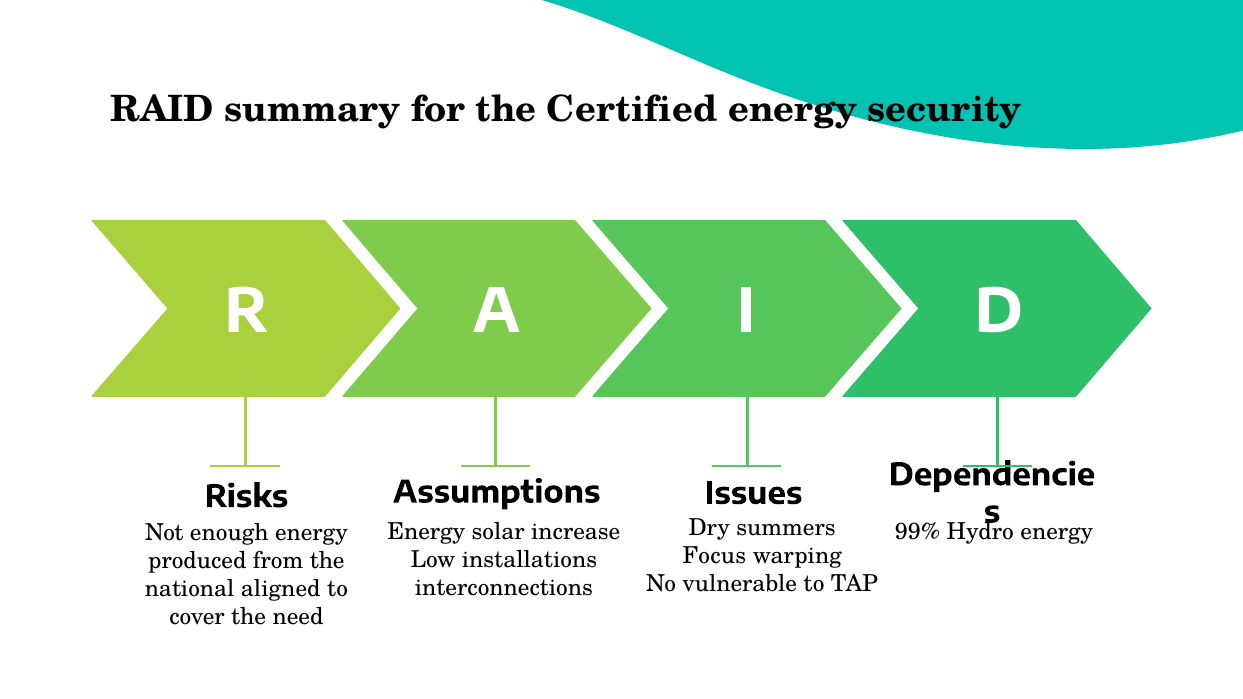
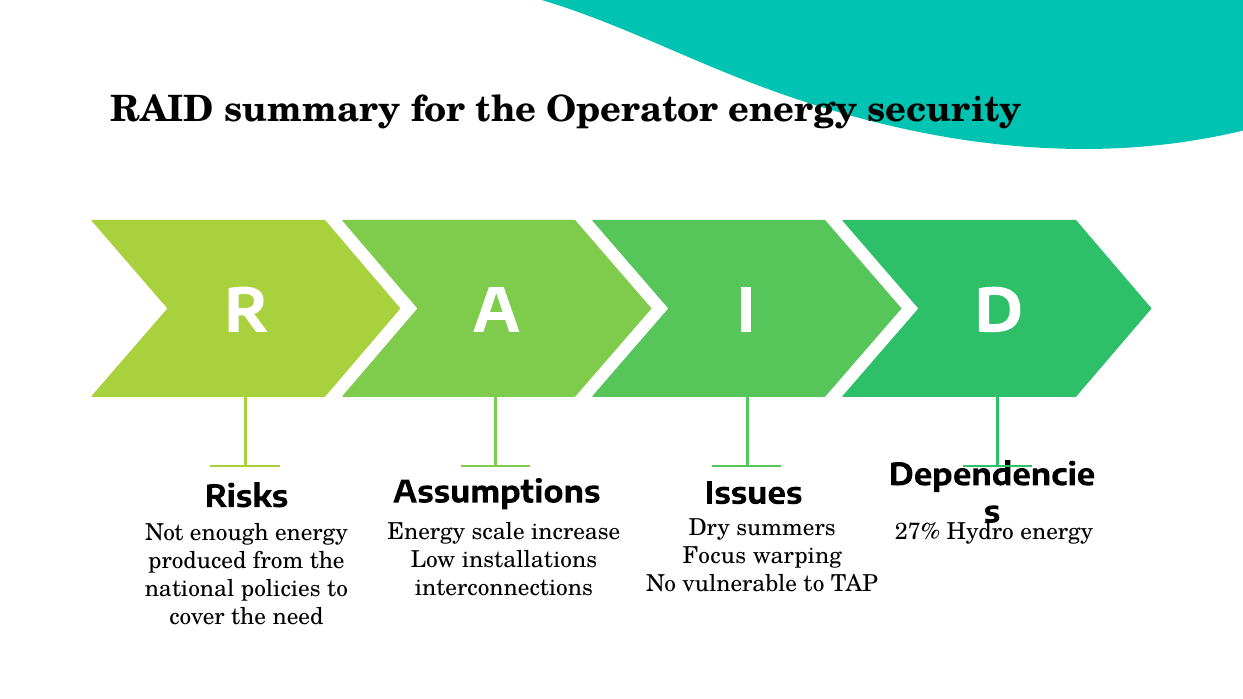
Certified: Certified -> Operator
solar: solar -> scale
99%: 99% -> 27%
aligned: aligned -> policies
